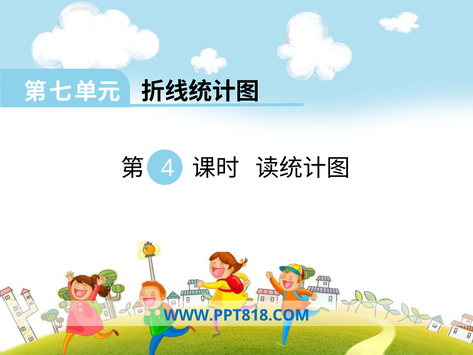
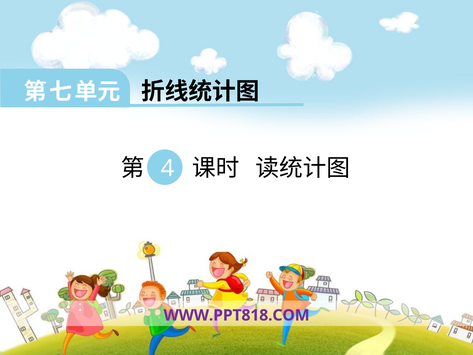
WWW.PPT818.COM colour: blue -> purple
